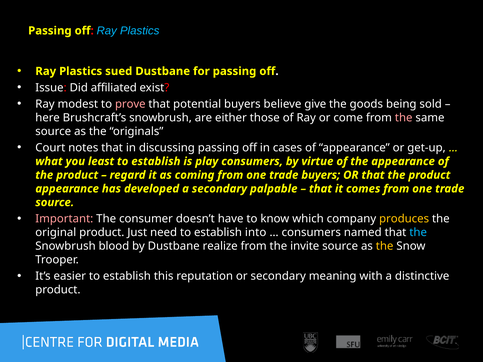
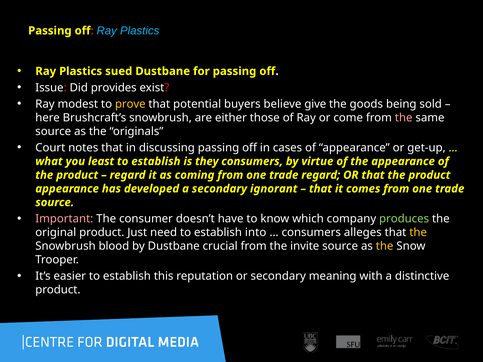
affiliated: affiliated -> provides
prove colour: pink -> yellow
play: play -> they
trade buyers: buyers -> regard
palpable: palpable -> ignorant
produces colour: yellow -> light green
named: named -> alleges
the at (418, 233) colour: light blue -> yellow
realize: realize -> crucial
